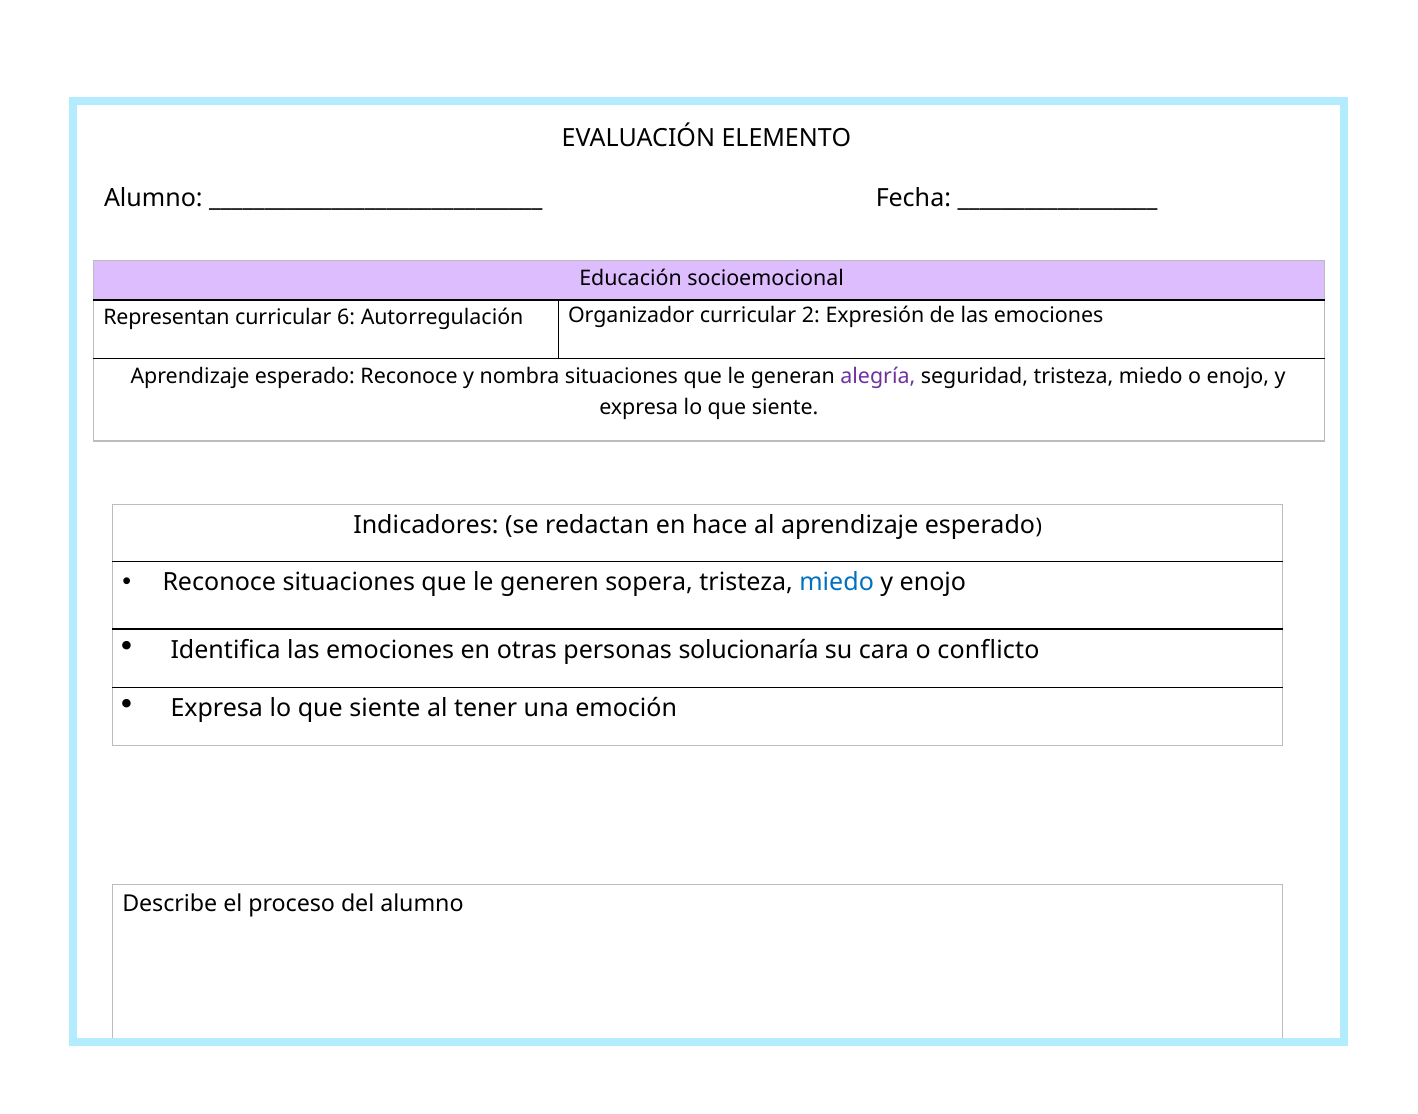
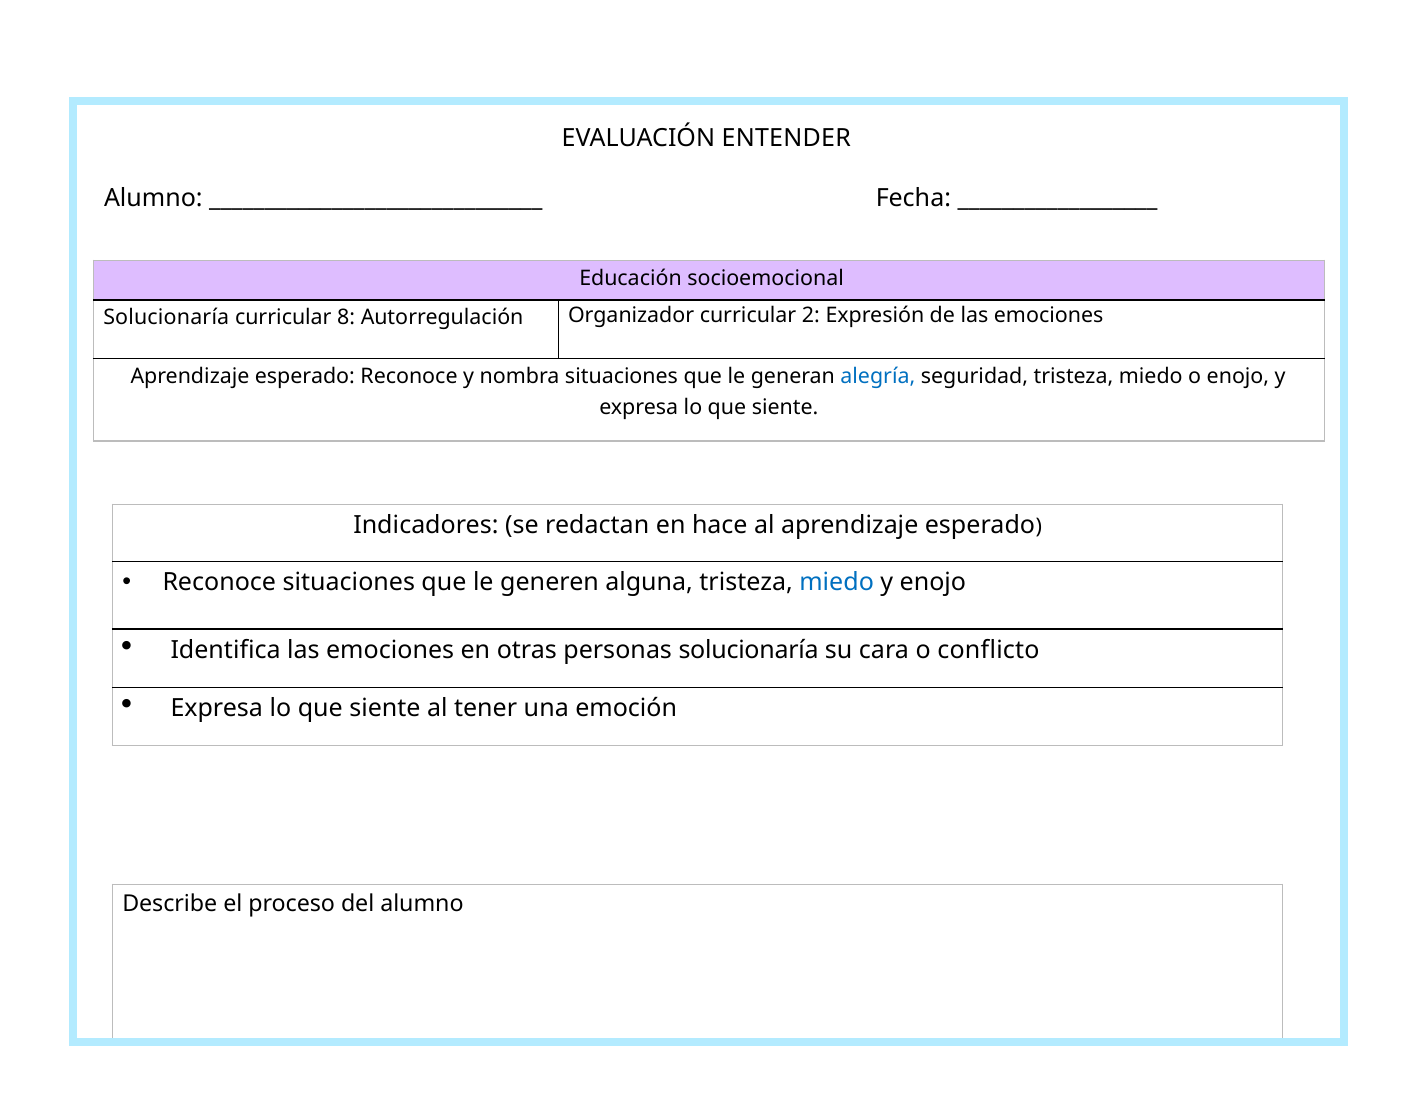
ELEMENTO: ELEMENTO -> ENTENDER
Representan at (166, 318): Representan -> Solucionaría
6: 6 -> 8
alegría colour: purple -> blue
sopera: sopera -> alguna
